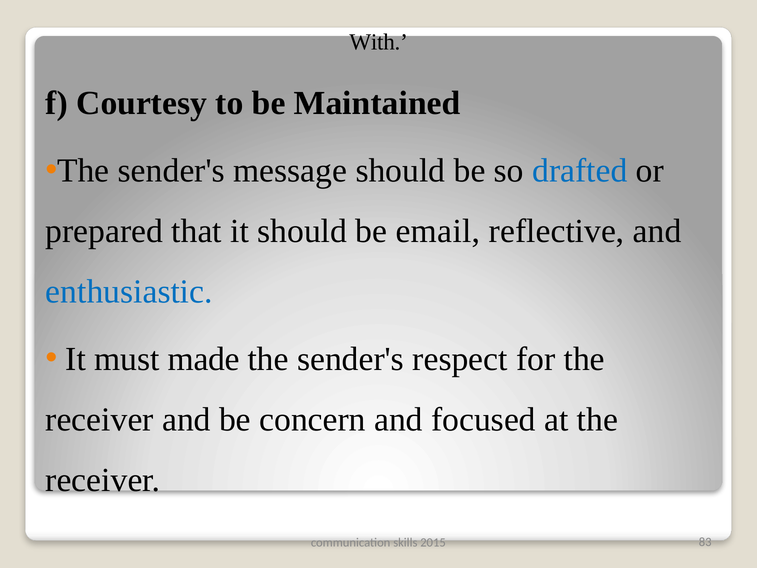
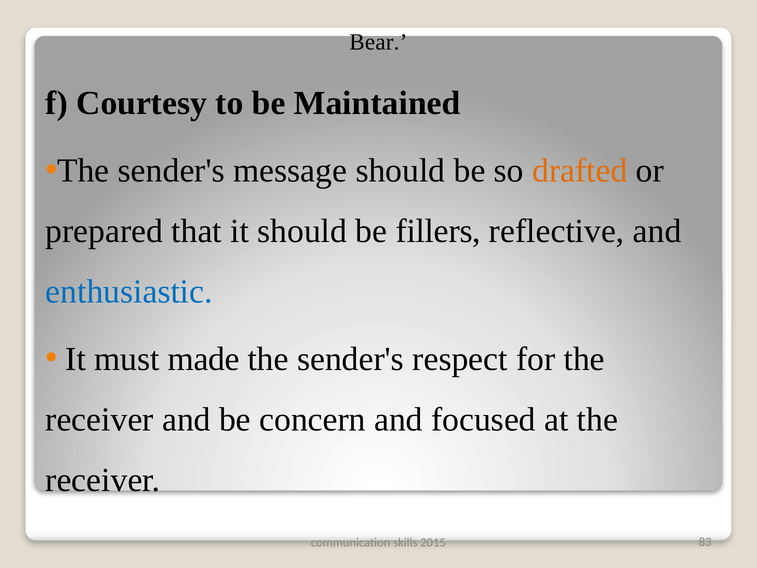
With: With -> Bear
drafted colour: blue -> orange
email: email -> fillers
